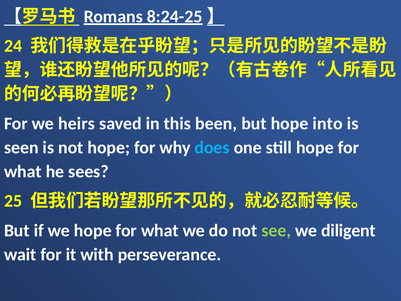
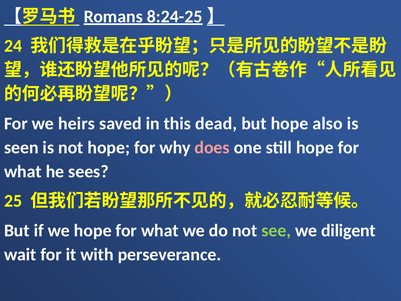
been: been -> dead
into: into -> also
does colour: light blue -> pink
